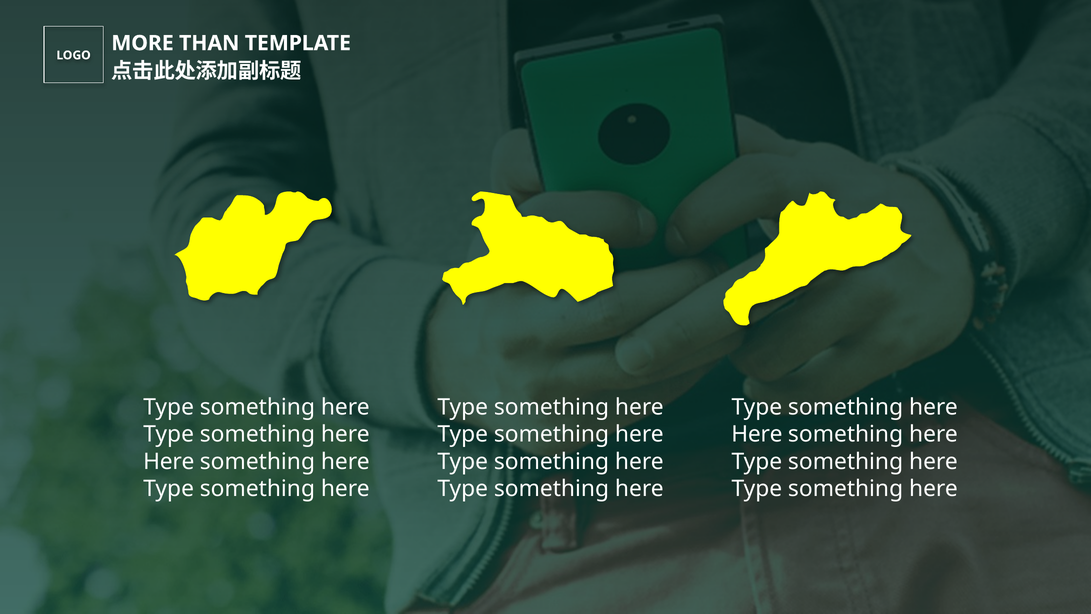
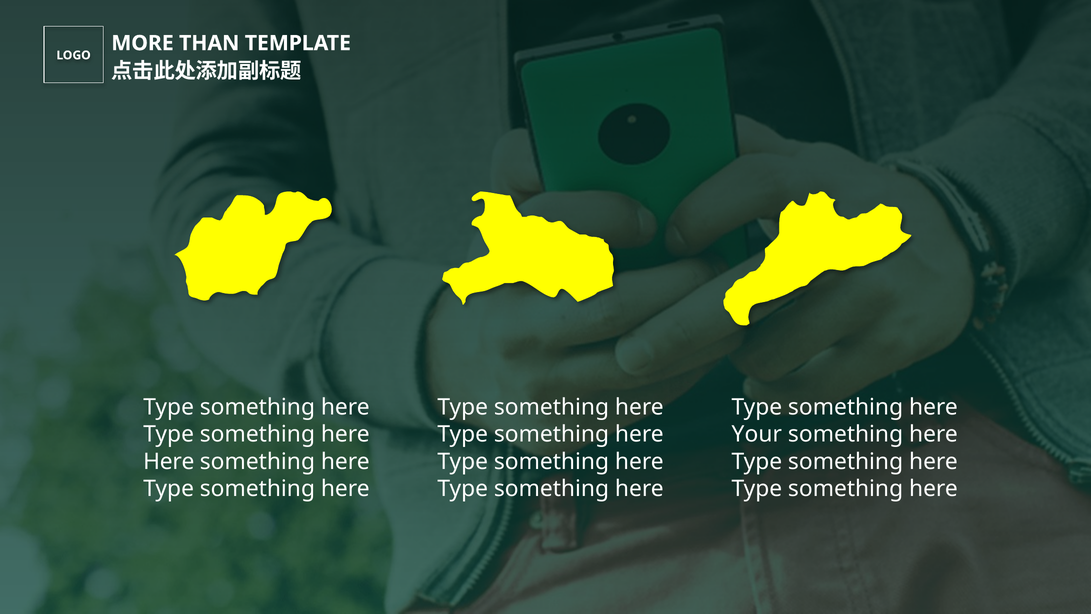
Here at (757, 434): Here -> Your
